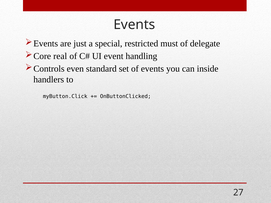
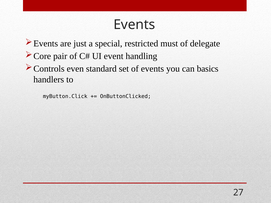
real: real -> pair
inside: inside -> basics
